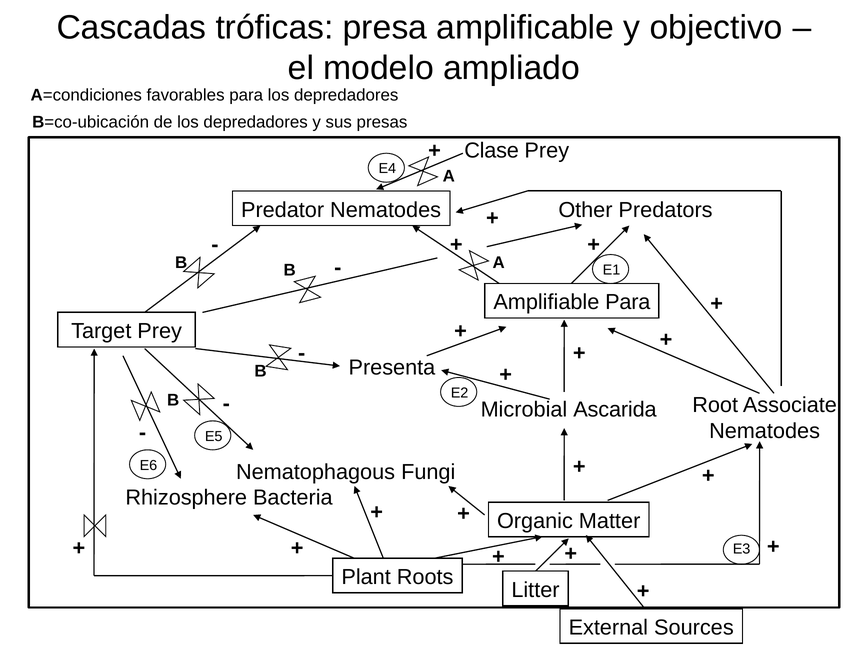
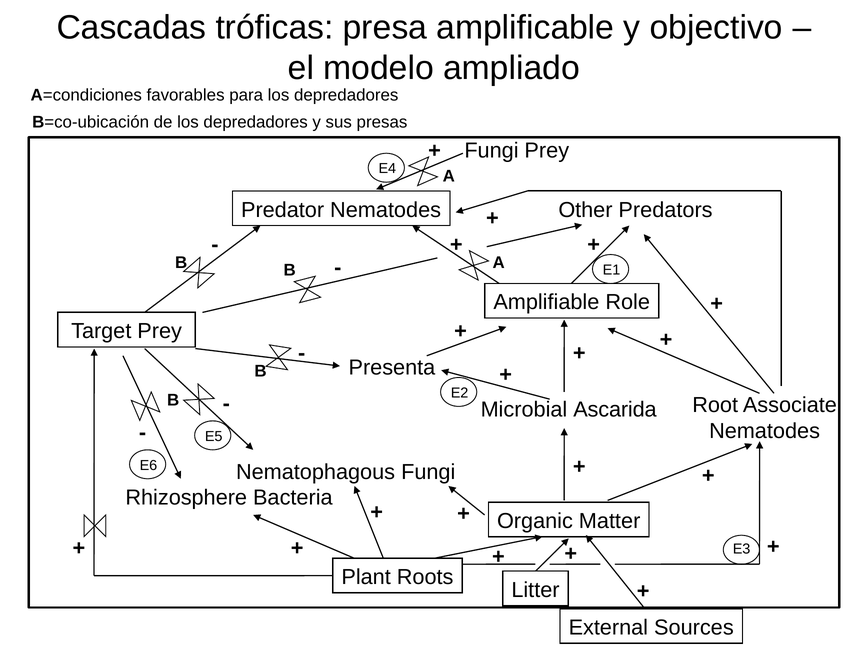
Clase at (492, 150): Clase -> Fungi
Amplifiable Para: Para -> Role
